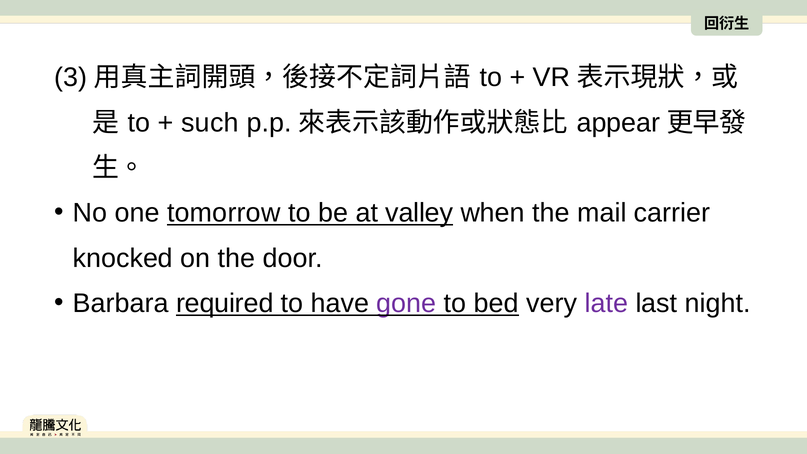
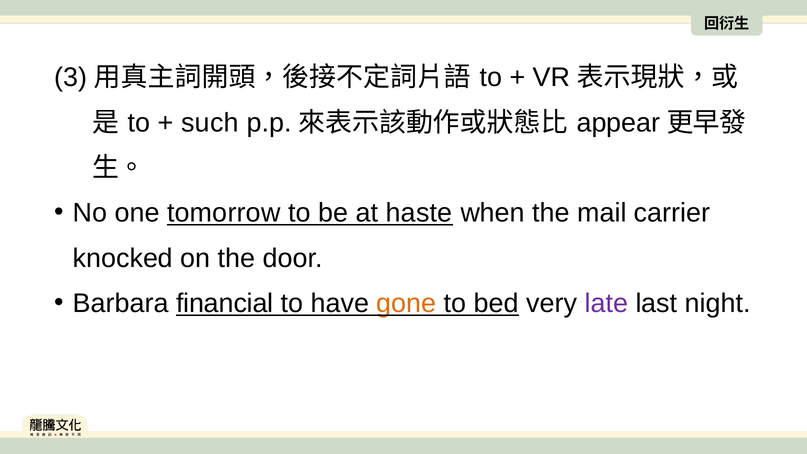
valley: valley -> haste
required: required -> financial
gone colour: purple -> orange
